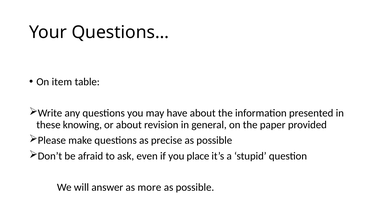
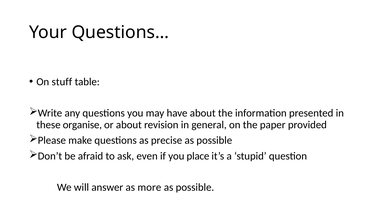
item: item -> stuff
knowing: knowing -> organise
